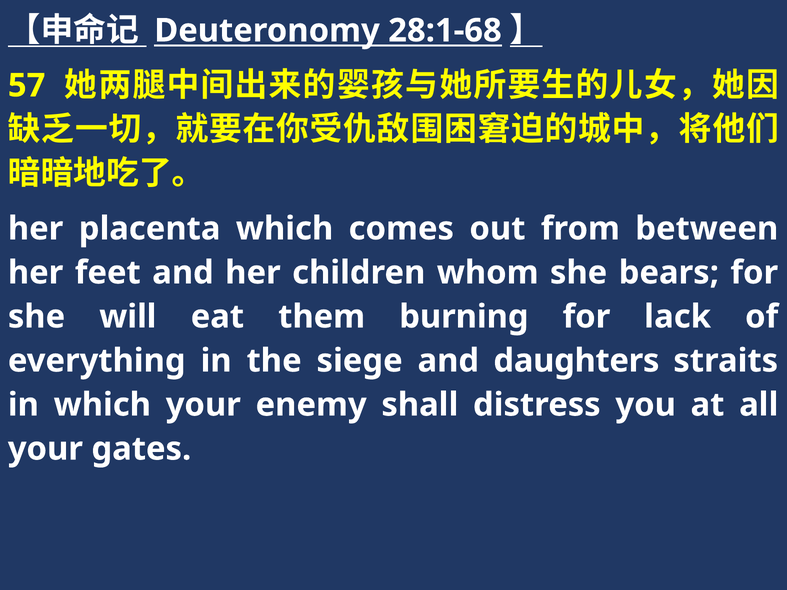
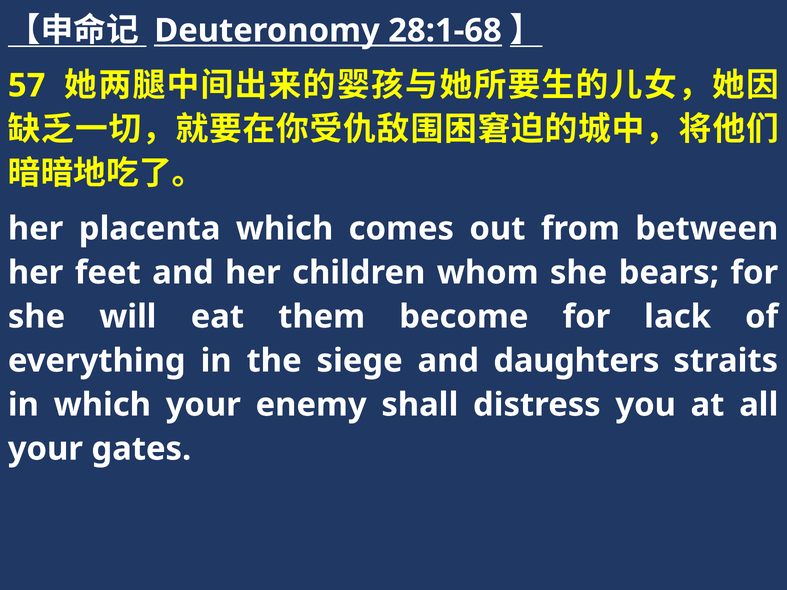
burning: burning -> become
